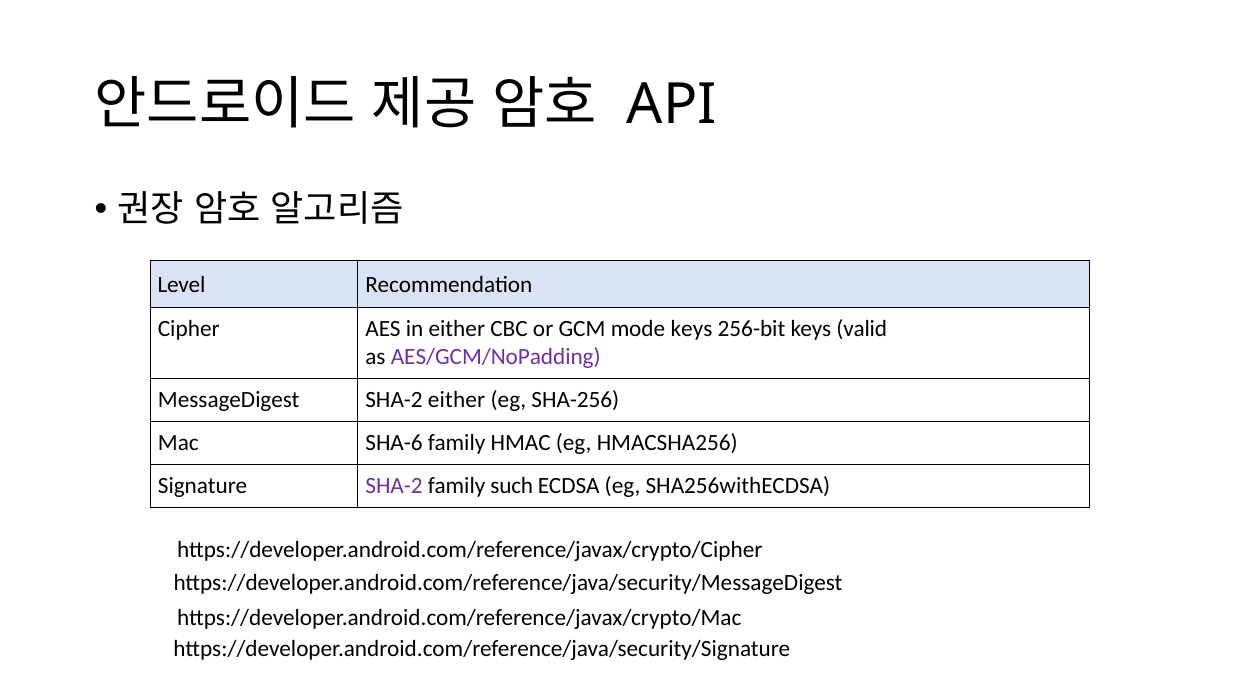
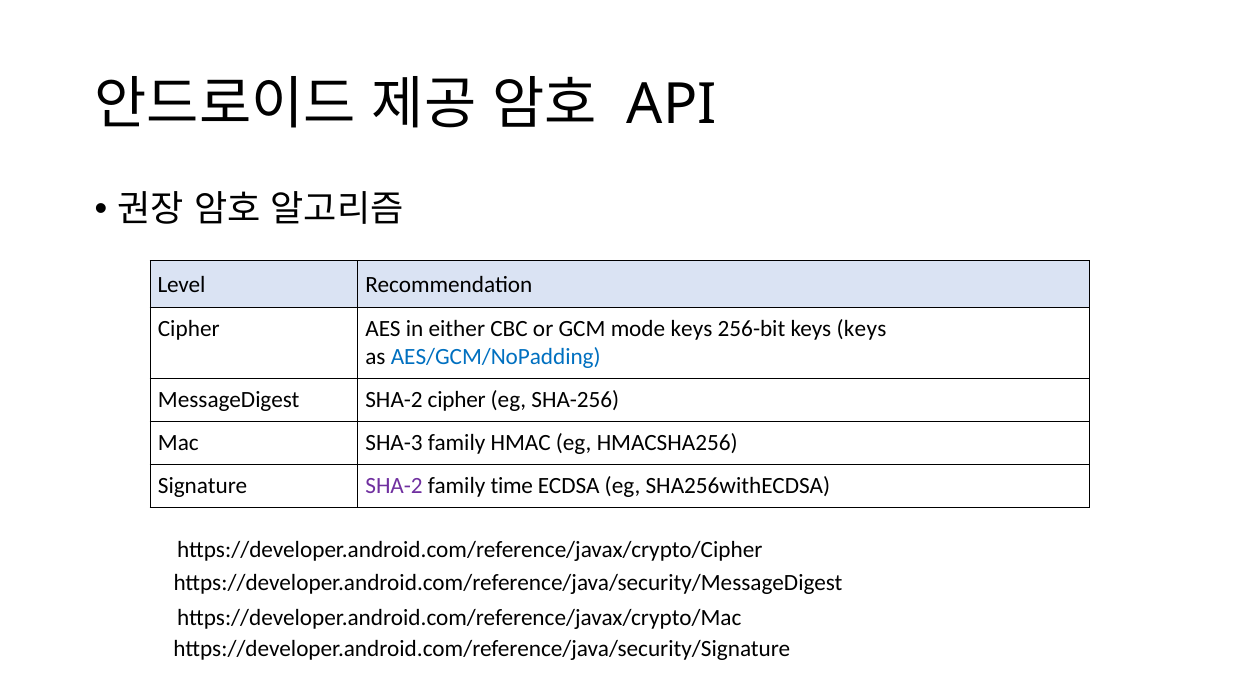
keys valid: valid -> keys
AES/GCM/NoPadding colour: purple -> blue
SHA-2 either: either -> cipher
SHA-6: SHA-6 -> SHA-3
such: such -> time
